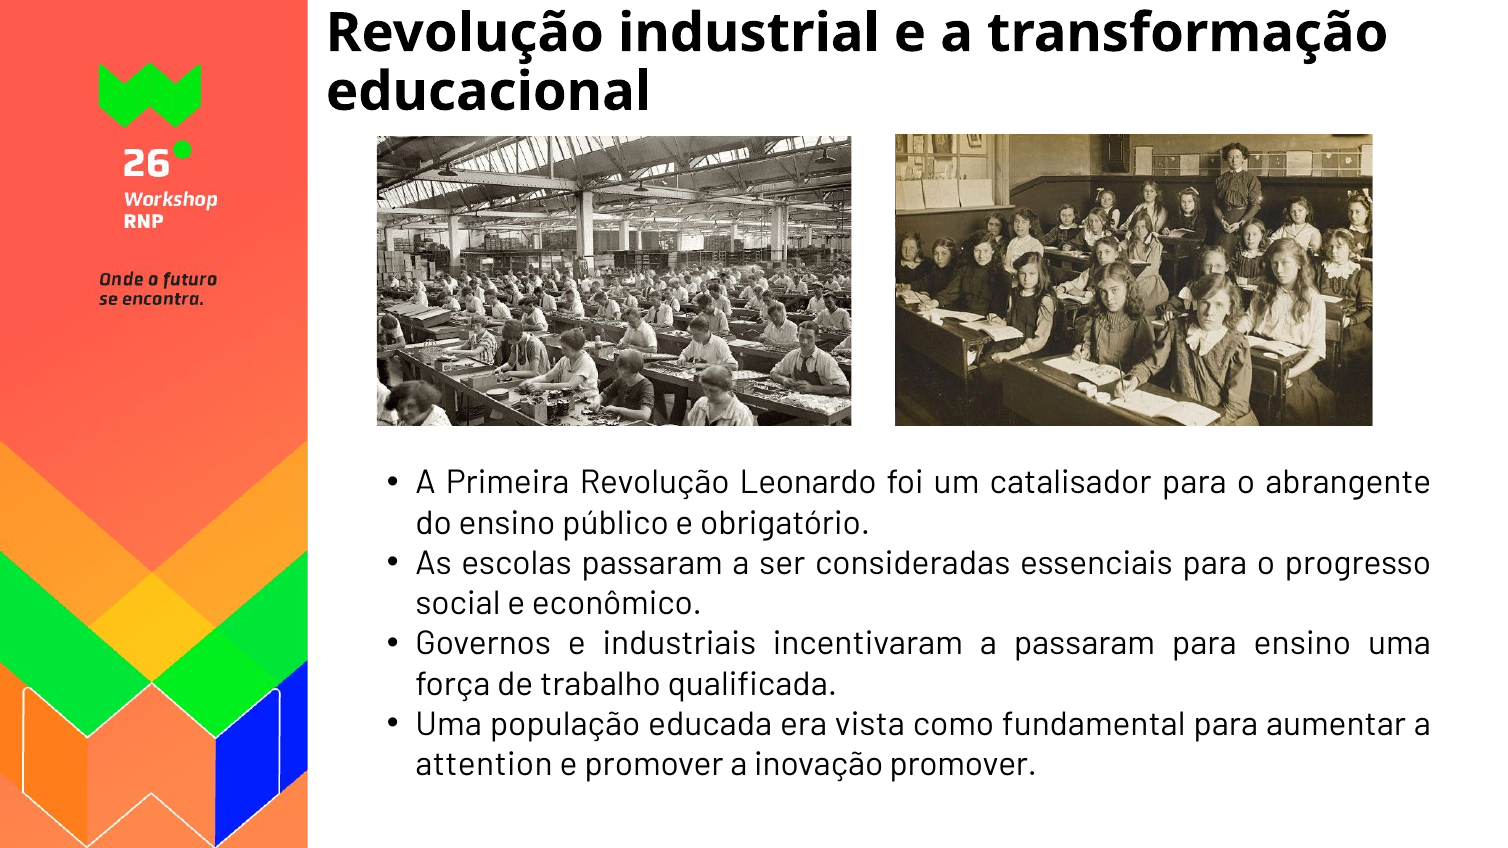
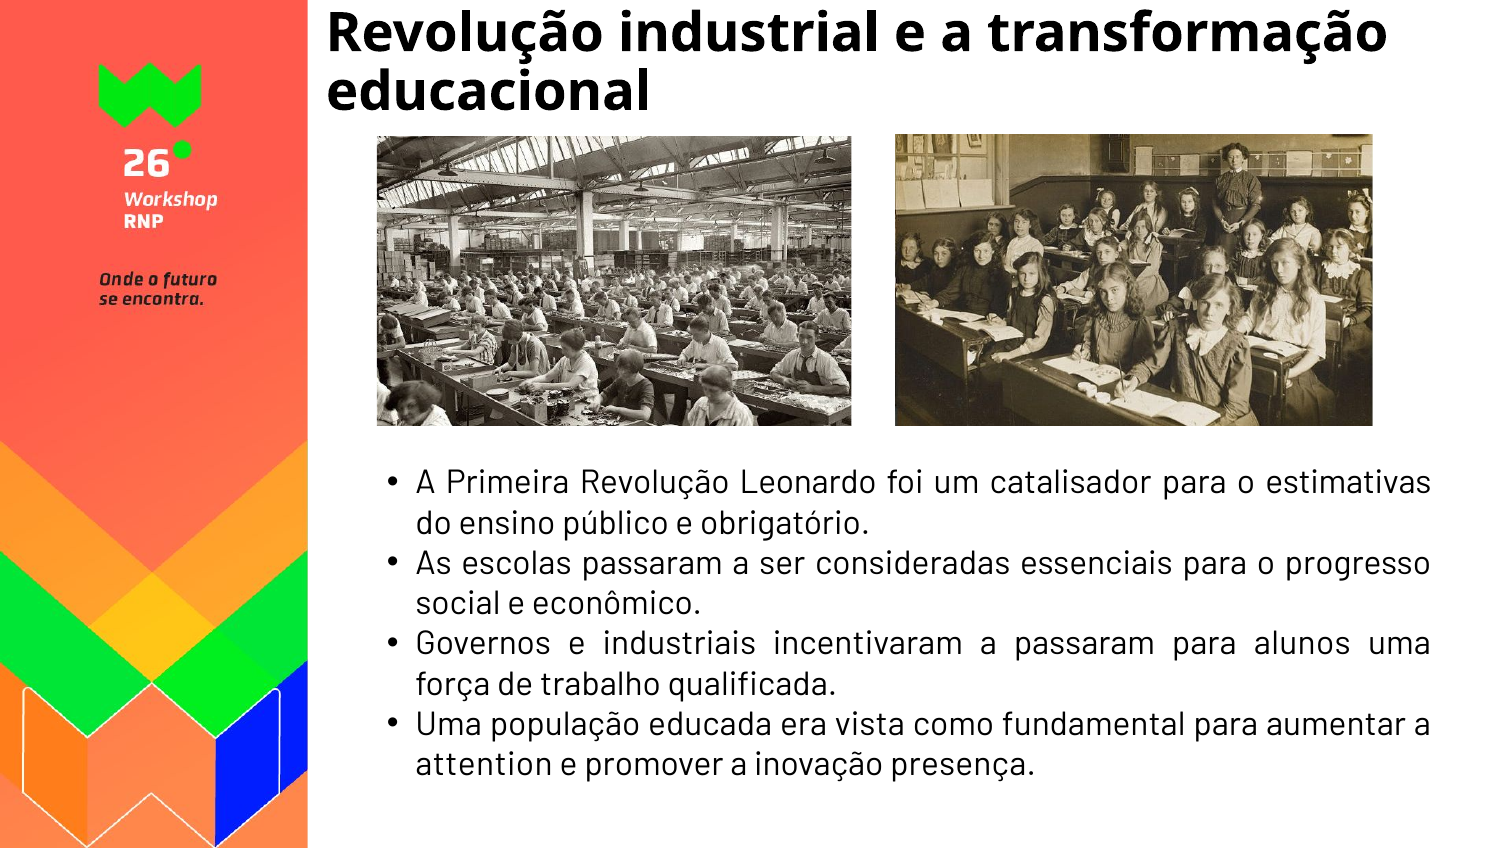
abrangente: abrangente -> estimativas
para ensino: ensino -> alunos
inovação promover: promover -> presença
